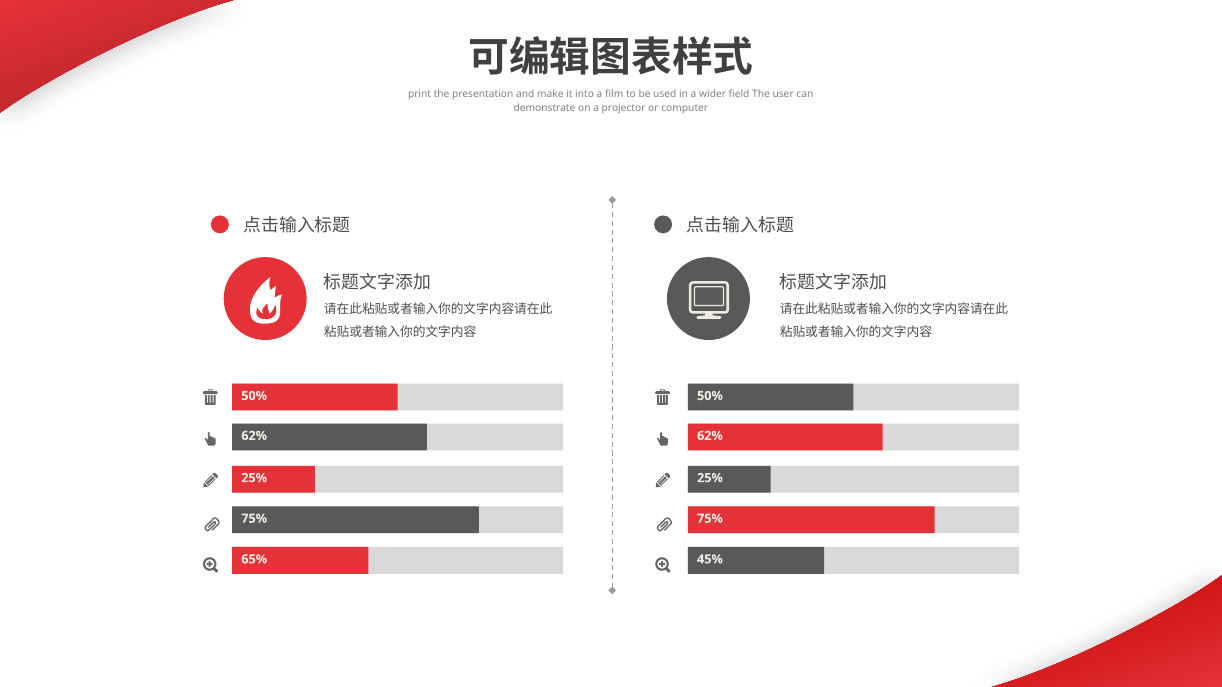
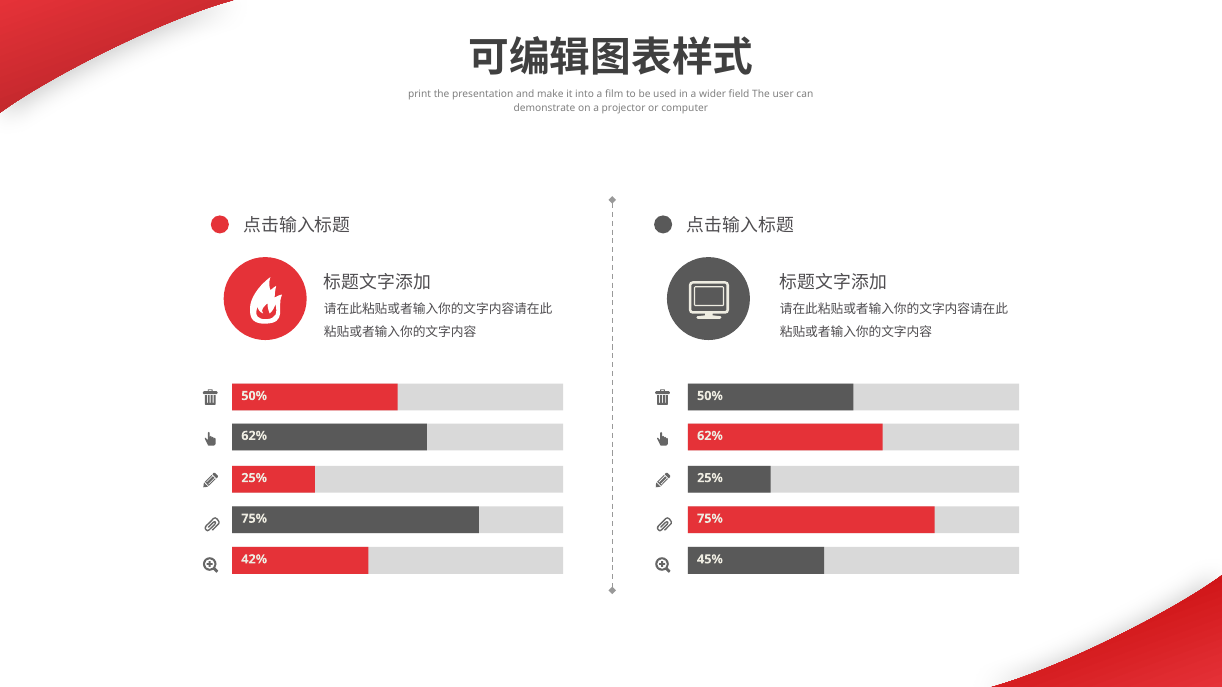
65%: 65% -> 42%
